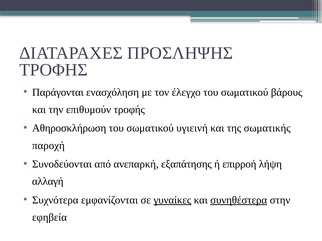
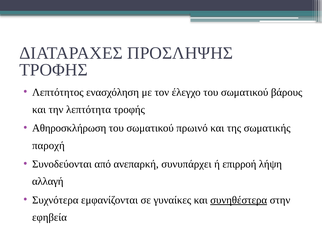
Παράγονται: Παράγονται -> Λεπτότητος
επιθυμούν: επιθυμούν -> λεπτότητα
υγιεινή: υγιεινή -> πρωινό
εξαπάτησης: εξαπάτησης -> συνυπάρχει
γυναίκες underline: present -> none
